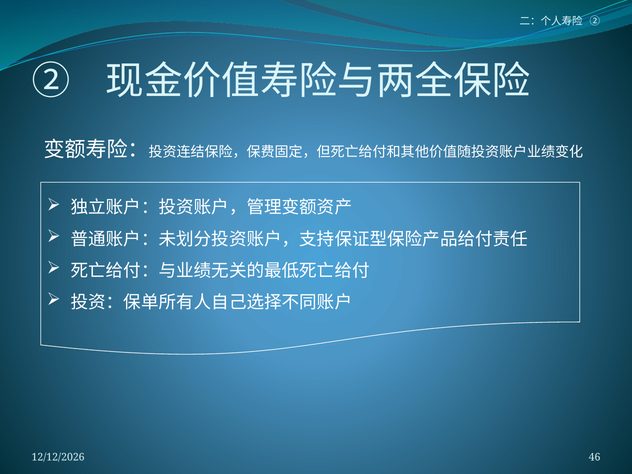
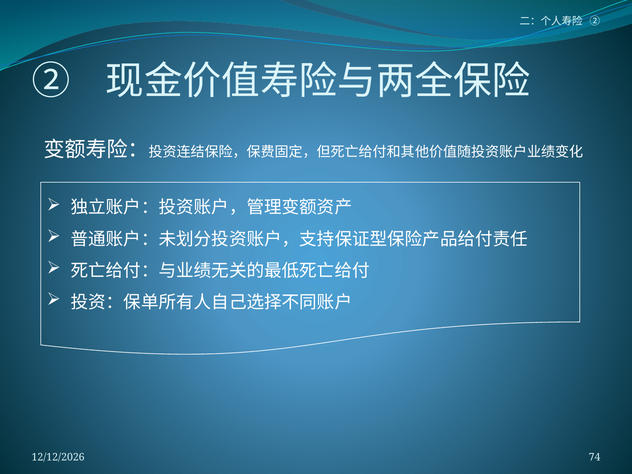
46: 46 -> 74
